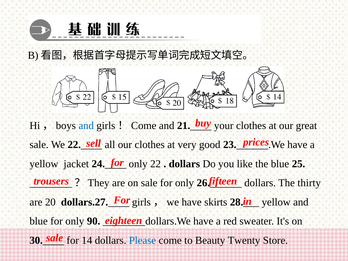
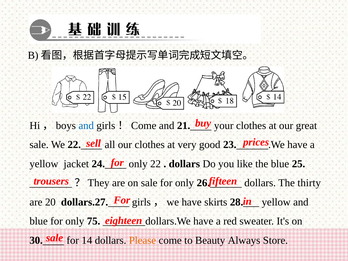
90: 90 -> 75
Please colour: blue -> orange
Twenty: Twenty -> Always
